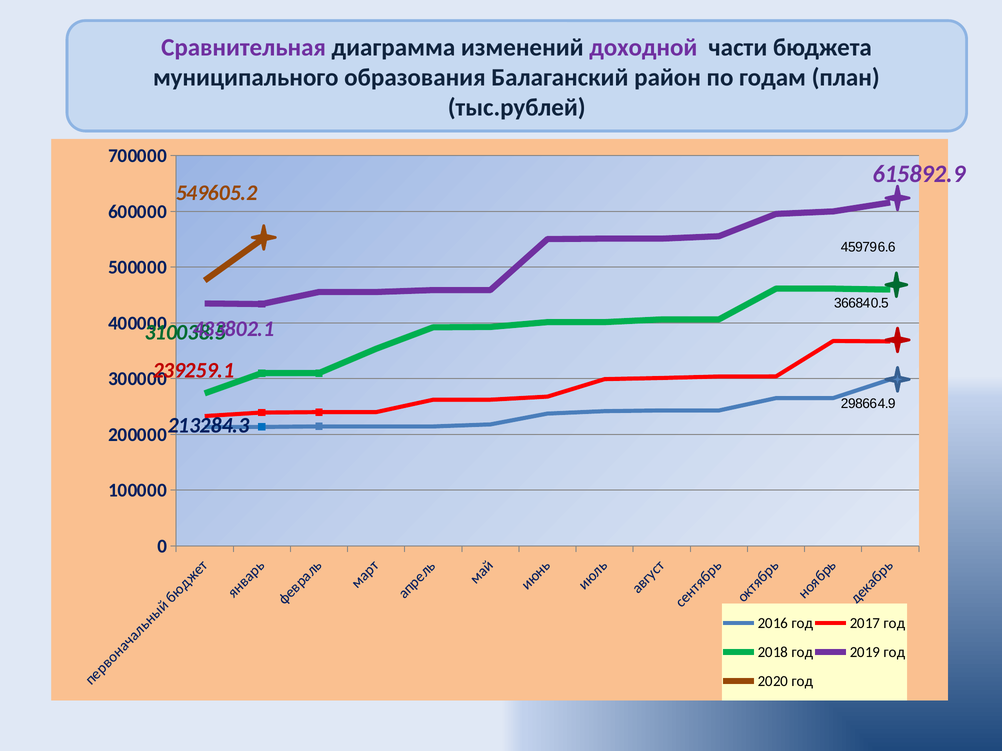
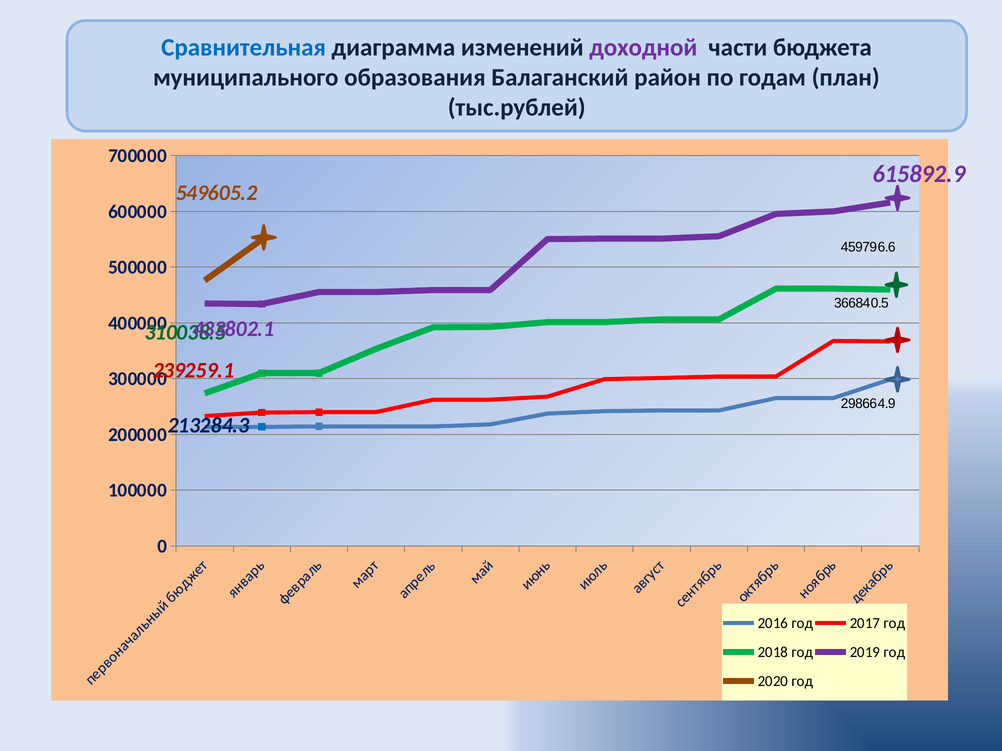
Сравнительная colour: purple -> blue
